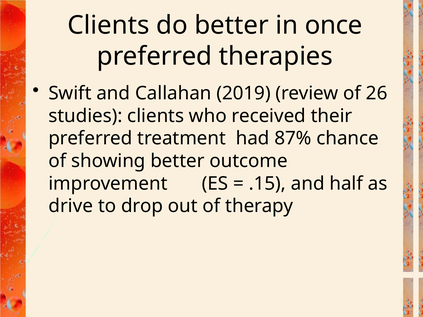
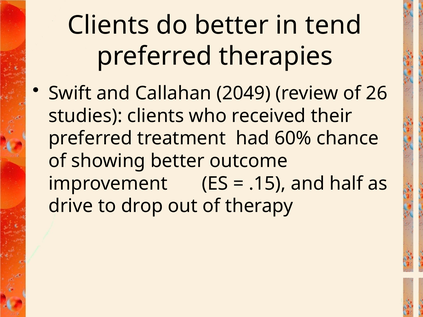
once: once -> tend
2019: 2019 -> 2049
87%: 87% -> 60%
